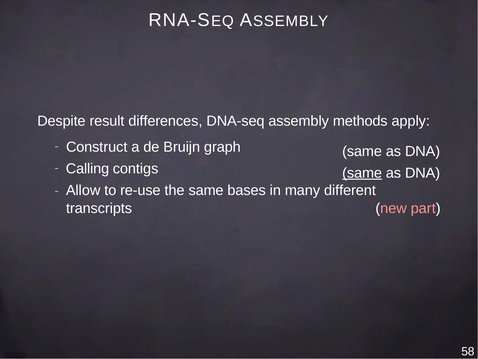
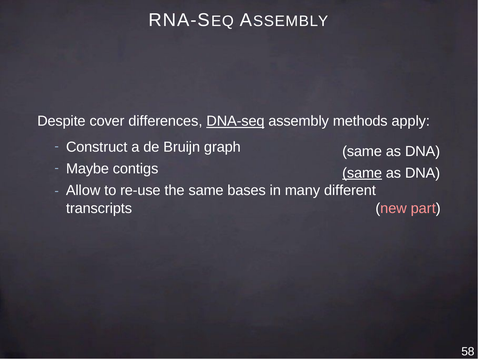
result: result -> cover
DNA-seq underline: none -> present
Calling: Calling -> Maybe
